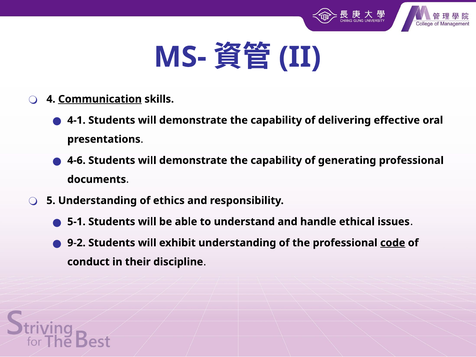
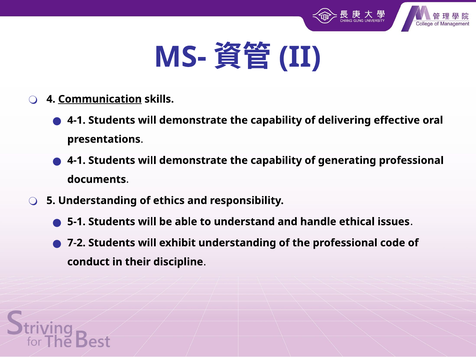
4-6 at (76, 160): 4-6 -> 4-1
9-2: 9-2 -> 7-2
code underline: present -> none
